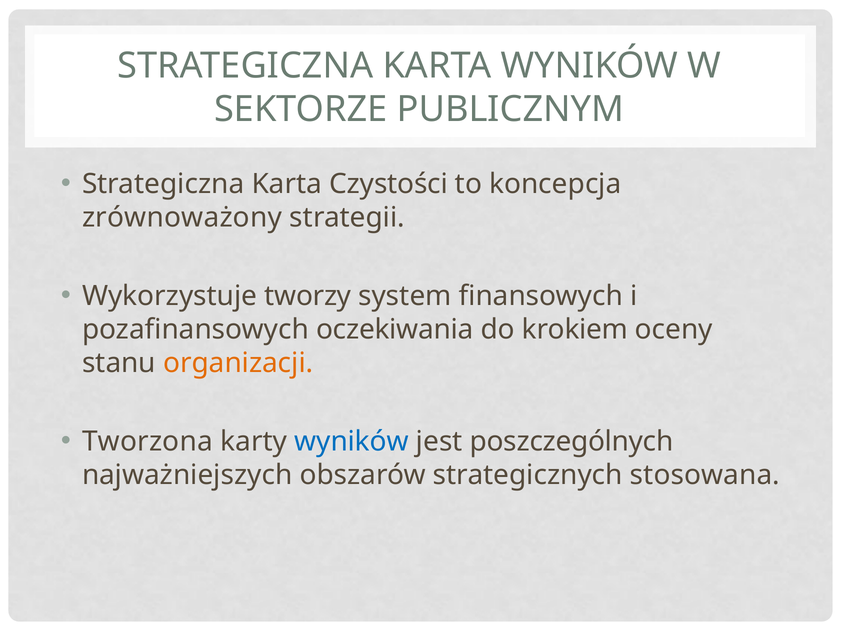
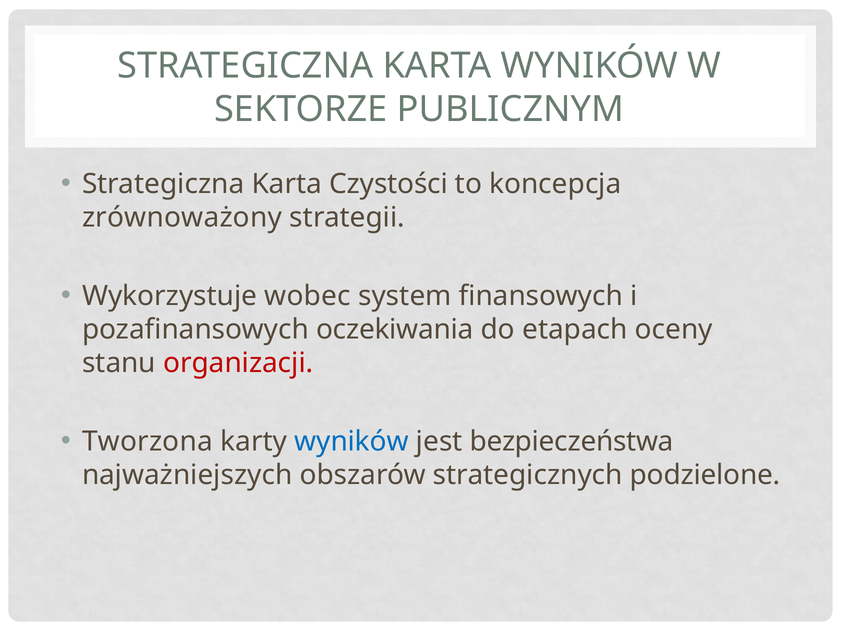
tworzy: tworzy -> wobec
krokiem: krokiem -> etapach
organizacji colour: orange -> red
poszczególnych: poszczególnych -> bezpieczeństwa
stosowana: stosowana -> podzielone
